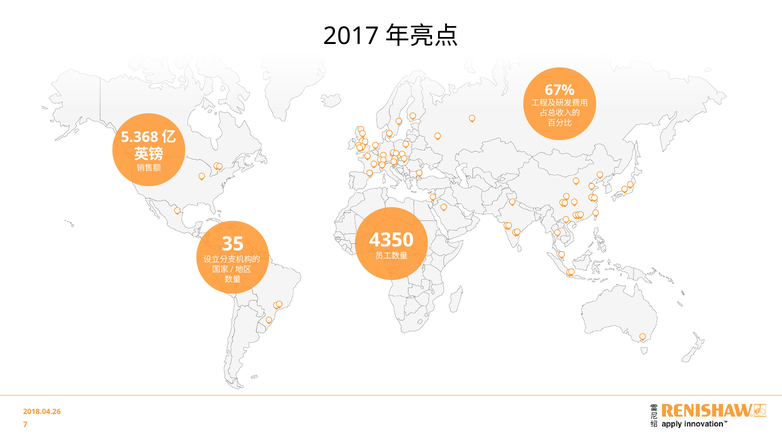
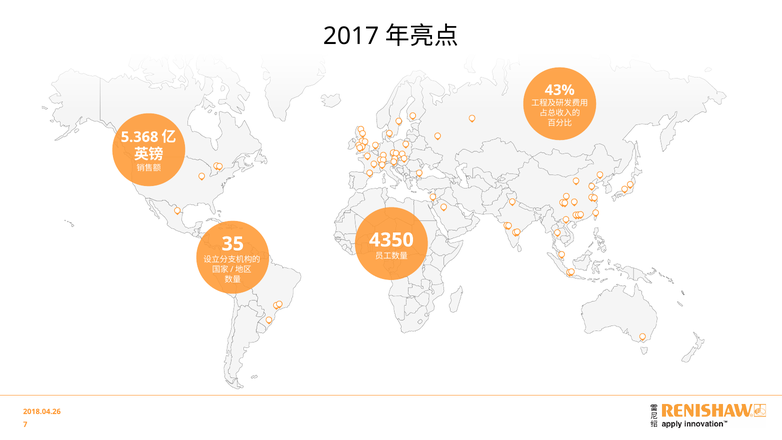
67%: 67% -> 43%
